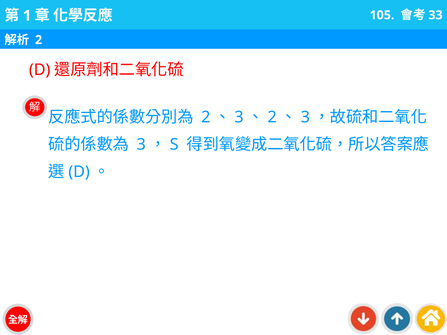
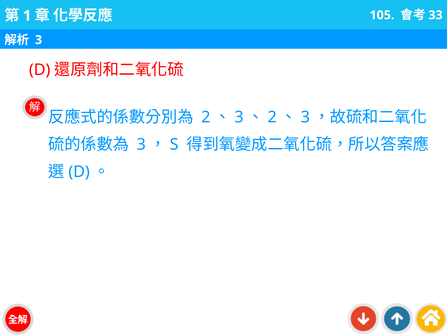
2 at (39, 40): 2 -> 3
